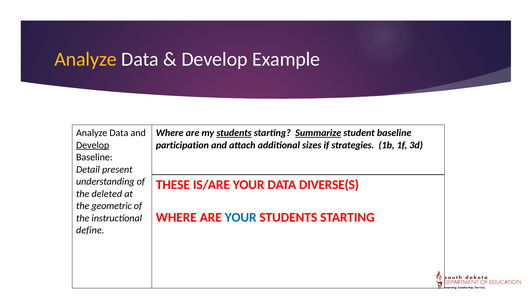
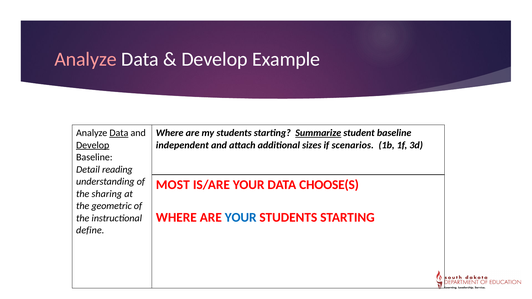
Analyze at (86, 59) colour: yellow -> pink
Data at (119, 133) underline: none -> present
students at (234, 133) underline: present -> none
participation: participation -> independent
strategies: strategies -> scenarios
present: present -> reading
THESE: THESE -> MOST
DIVERSE(S: DIVERSE(S -> CHOOSE(S
deleted: deleted -> sharing
